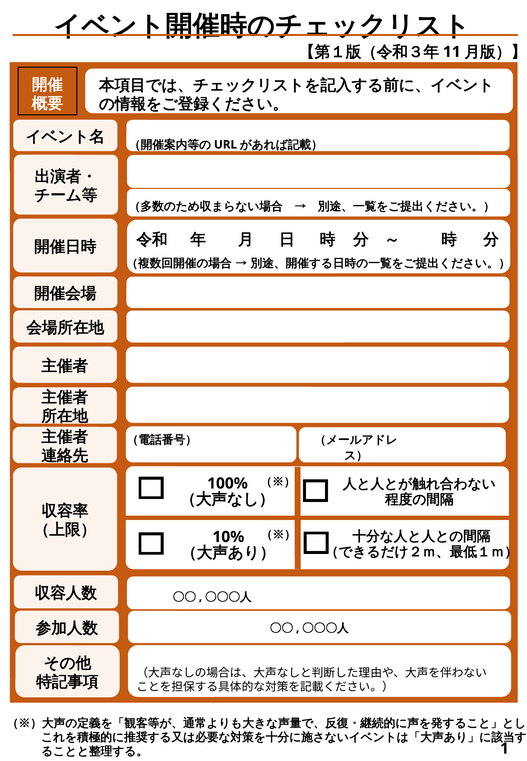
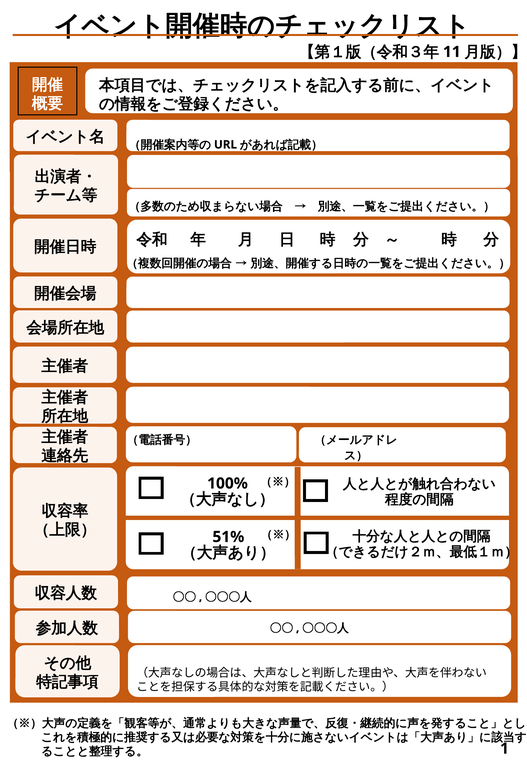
10%: 10% -> 51%
